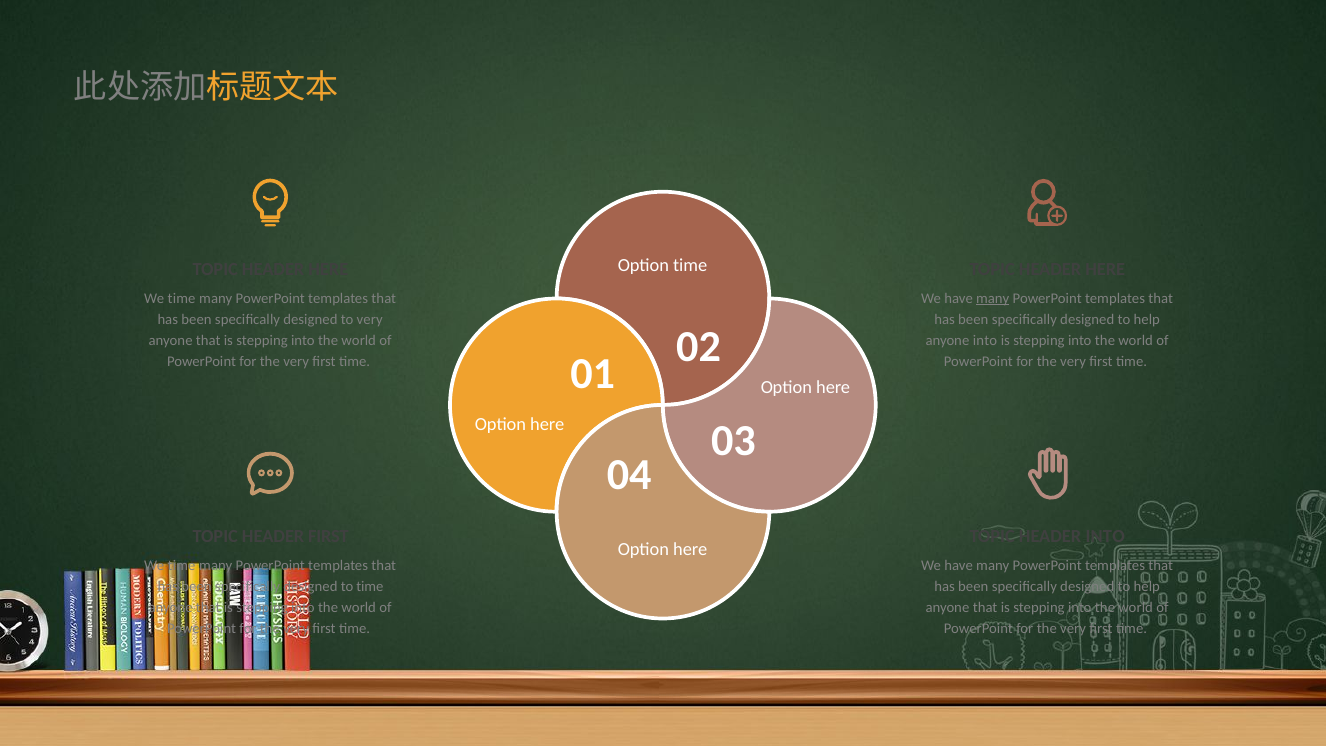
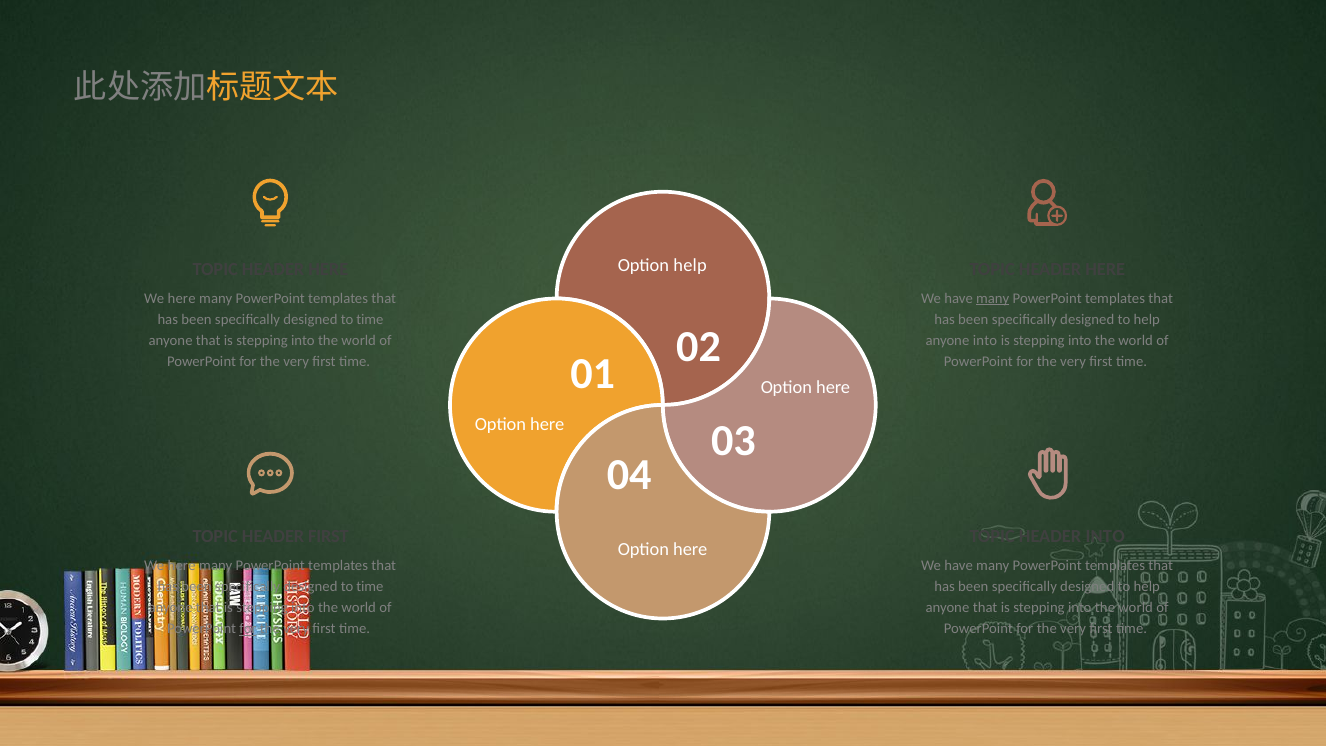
Option time: time -> help
time at (182, 299): time -> here
very at (370, 320): very -> time
time at (182, 565): time -> here
for at (248, 629) underline: none -> present
